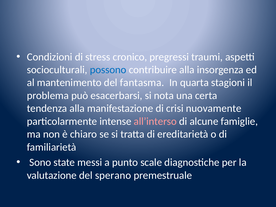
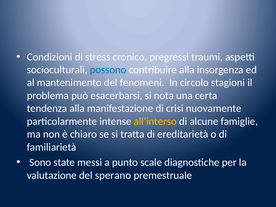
fantasma: fantasma -> fenomeni
quarta: quarta -> circolo
all’interso colour: pink -> yellow
